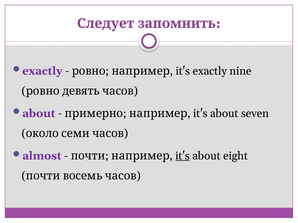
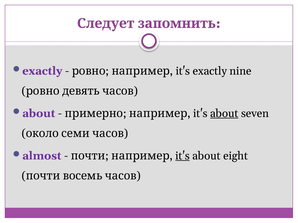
about at (224, 114) underline: none -> present
